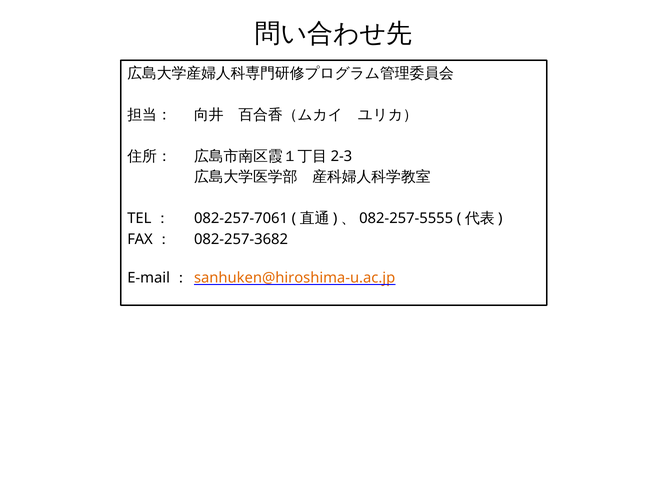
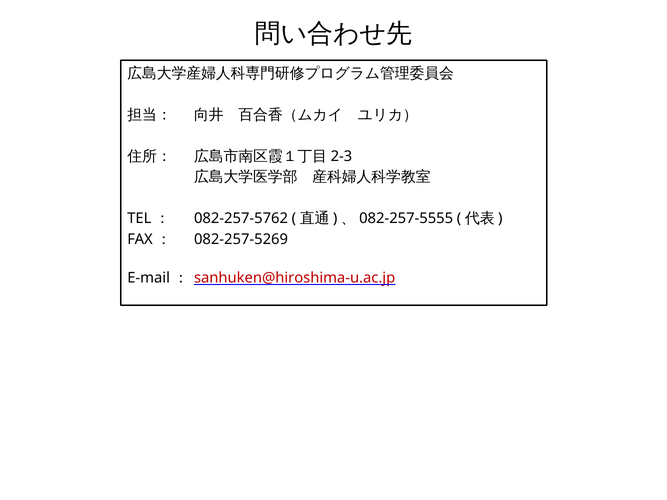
082-257-7061: 082-257-7061 -> 082-257-5762
082-257-3682: 082-257-3682 -> 082-257-5269
sanhuken@hiroshima-u.ac.jp colour: orange -> red
